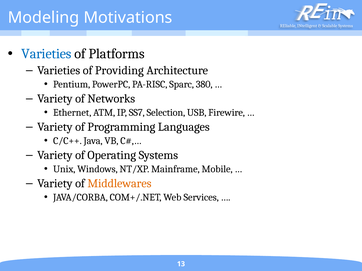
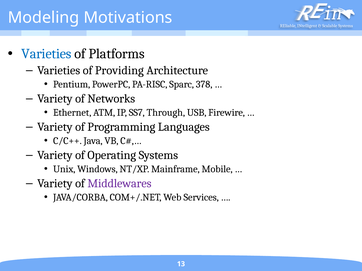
380: 380 -> 378
Selection: Selection -> Through
Middlewares colour: orange -> purple
